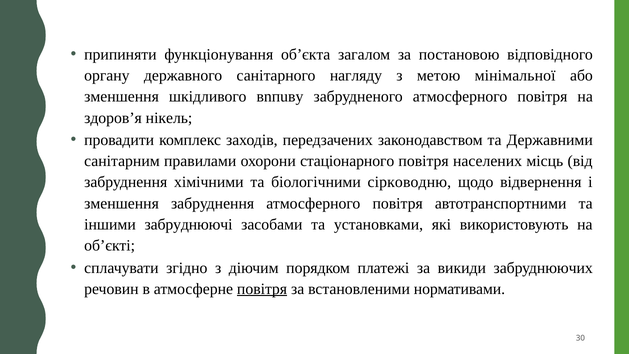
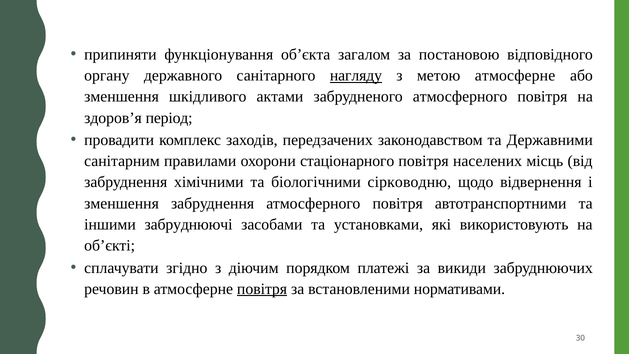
нагляду underline: none -> present
мінімальної: мінімальної -> aтмocферне
вnпuвy: вnпuвy -> актами
нікель: нікель -> період
